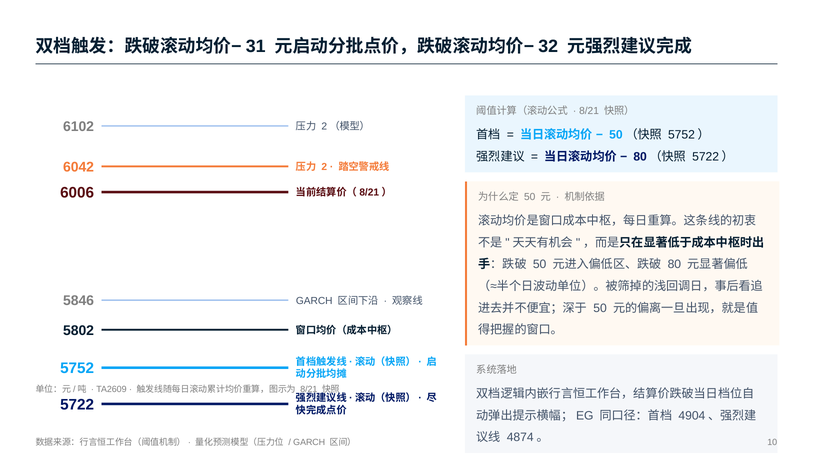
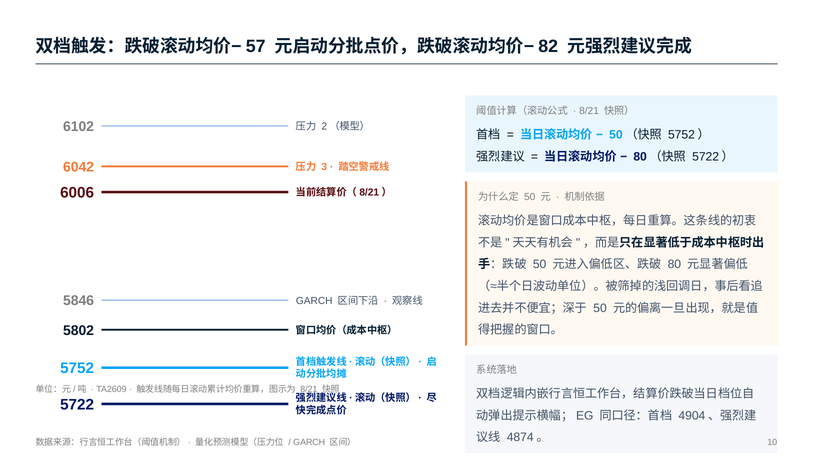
31: 31 -> 57
32: 32 -> 82
2: 2 -> 3
